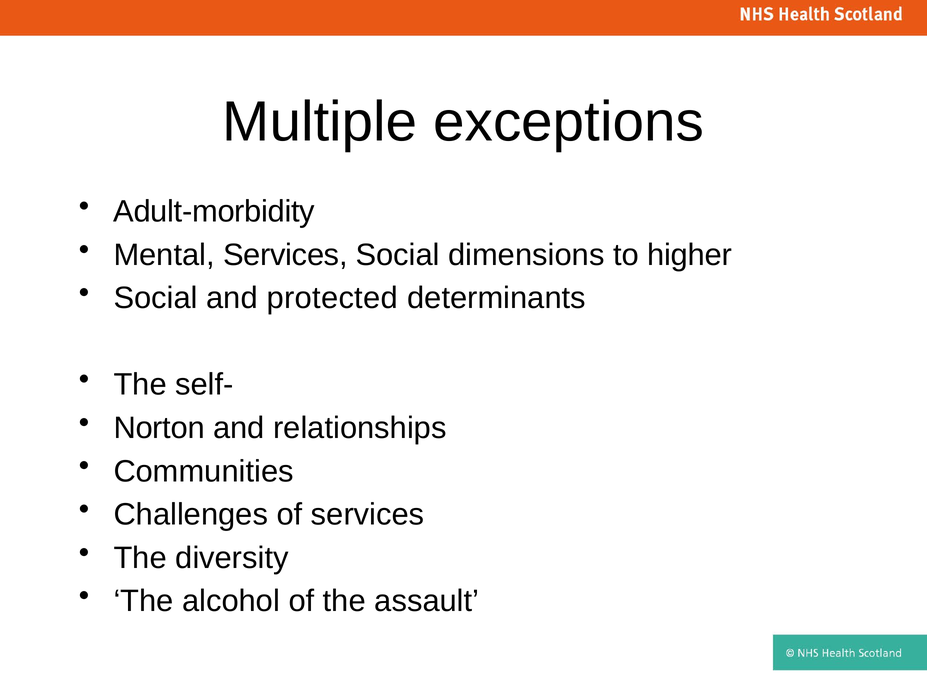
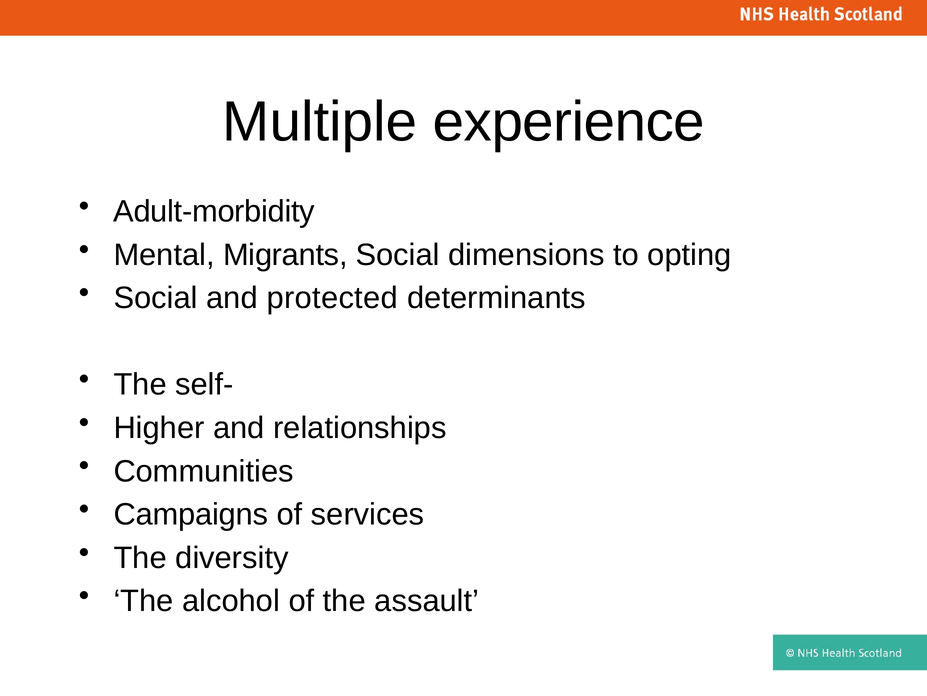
exceptions: exceptions -> experience
Mental Services: Services -> Migrants
higher: higher -> opting
Norton: Norton -> Higher
Challenges: Challenges -> Campaigns
